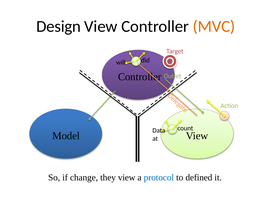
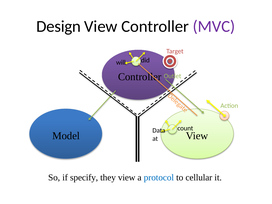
MVC colour: orange -> purple
change: change -> specify
defined: defined -> cellular
